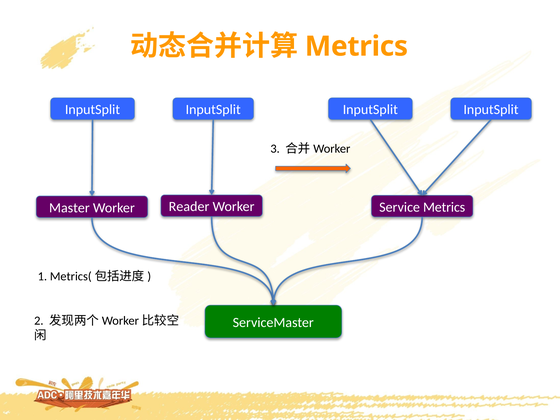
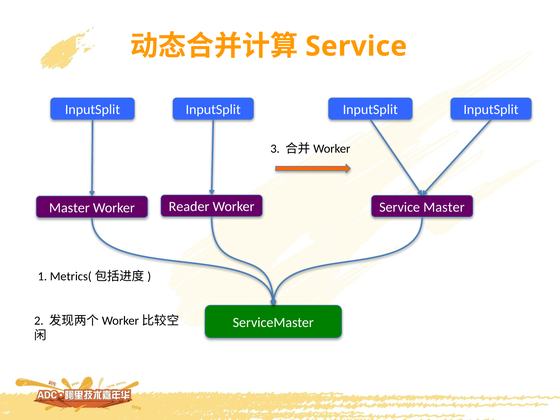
Metrics at (356, 46): Metrics -> Service
Service Metrics: Metrics -> Master
